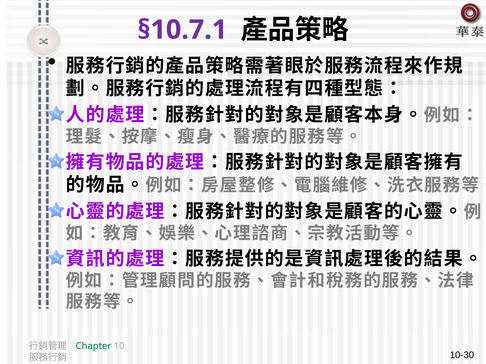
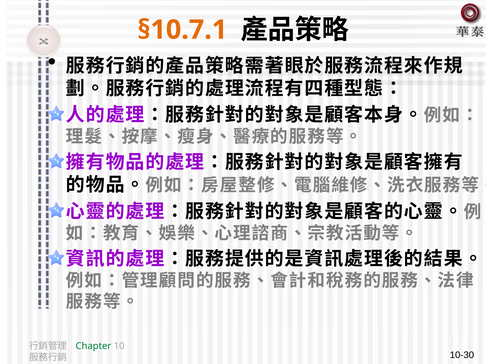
§10.7.1 colour: purple -> orange
